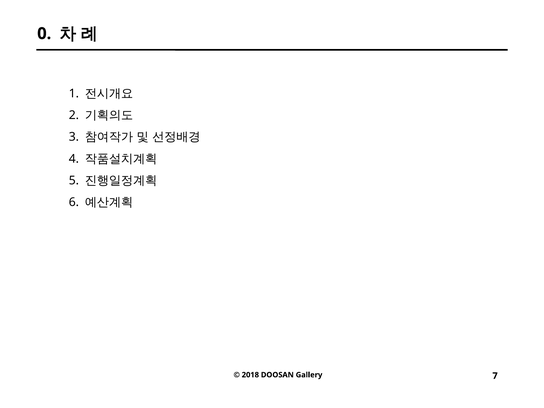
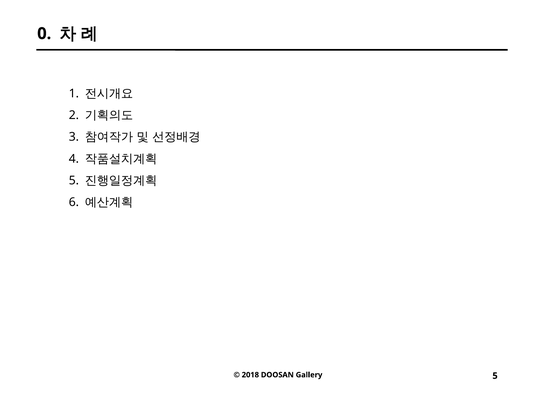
Gallery 7: 7 -> 5
